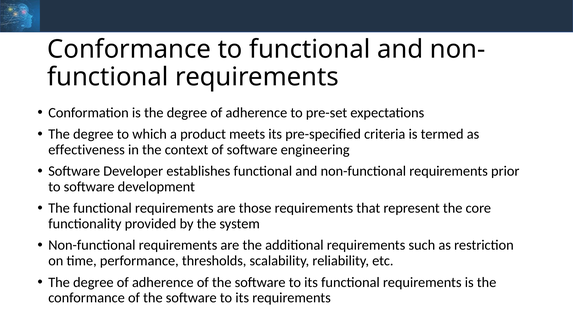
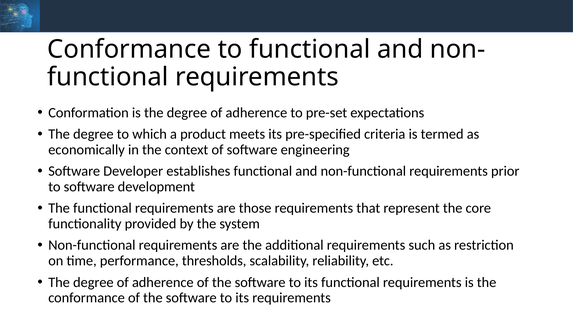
effectiveness: effectiveness -> economically
